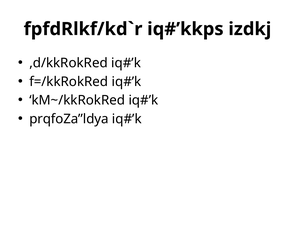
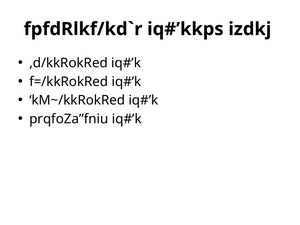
prqfoZa”ldya: prqfoZa”ldya -> prqfoZa”fniu
